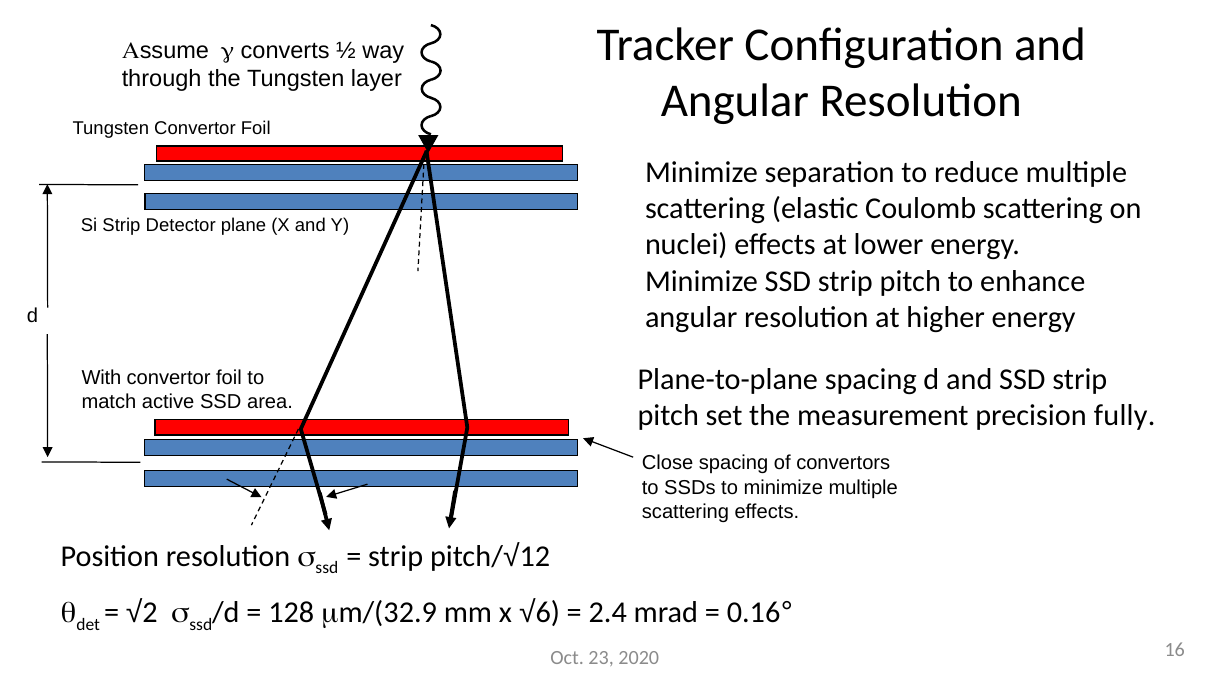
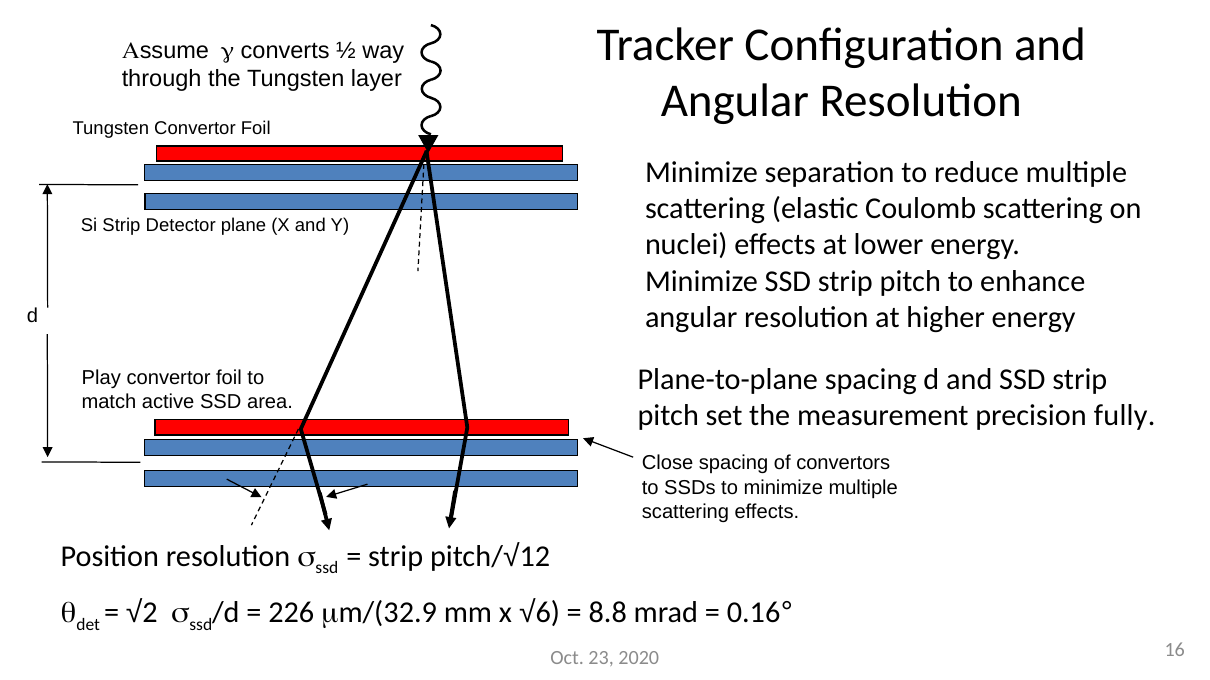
With: With -> Play
128: 128 -> 226
2.4: 2.4 -> 8.8
